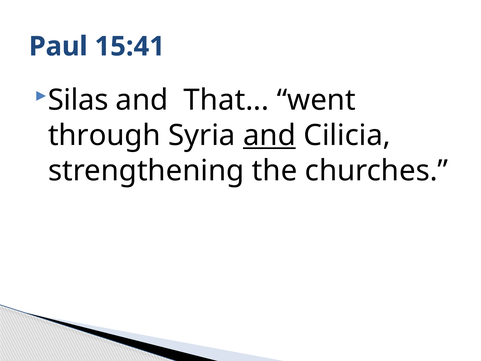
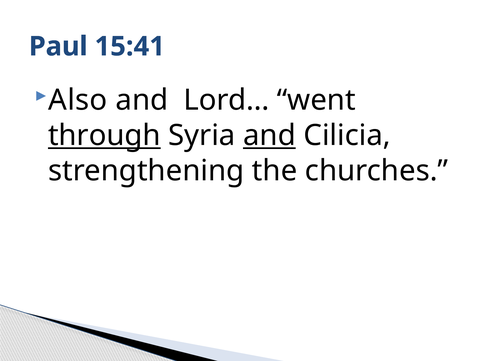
Silas: Silas -> Also
That: That -> Lord
through underline: none -> present
